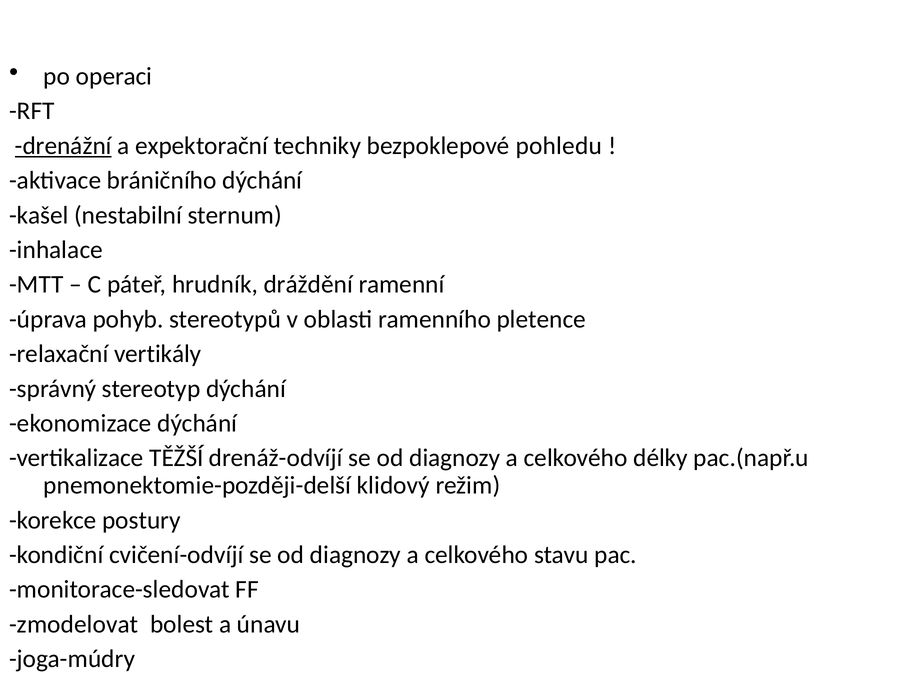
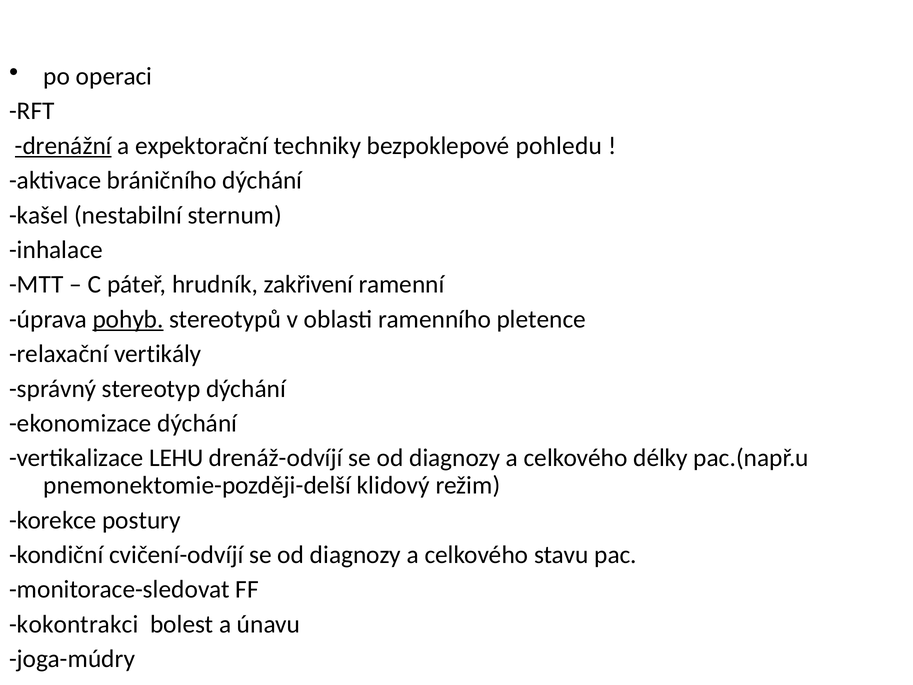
dráždění: dráždění -> zakřivení
pohyb underline: none -> present
TĚŽŠÍ: TĚŽŠÍ -> LEHU
zmodelovat: zmodelovat -> kokontrakci
